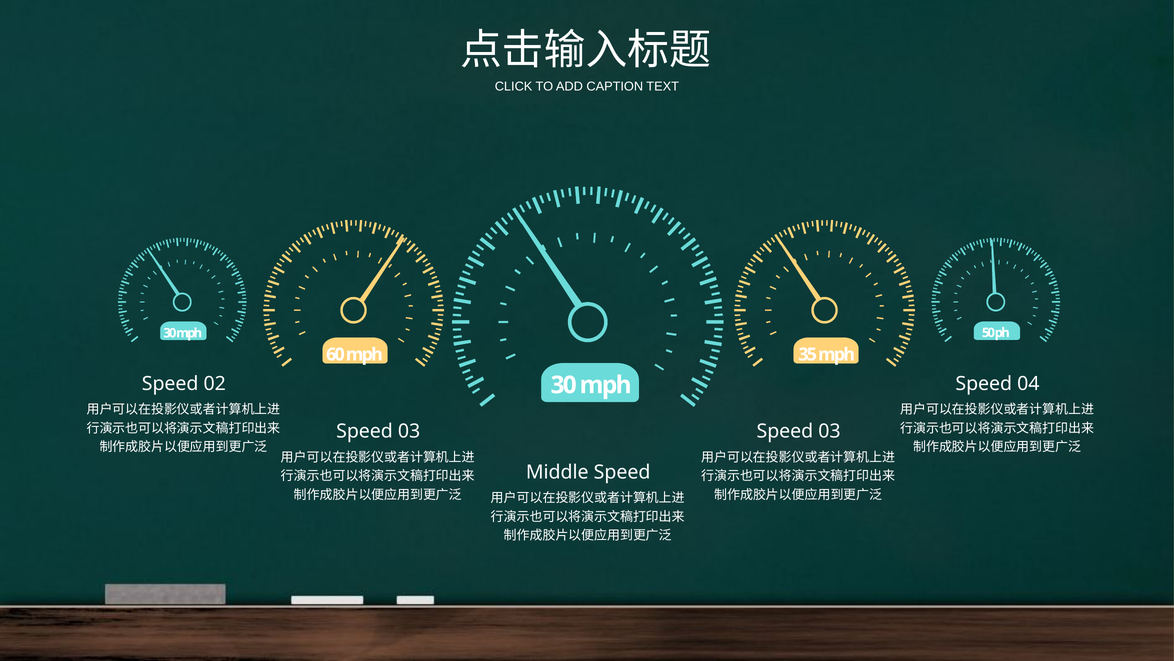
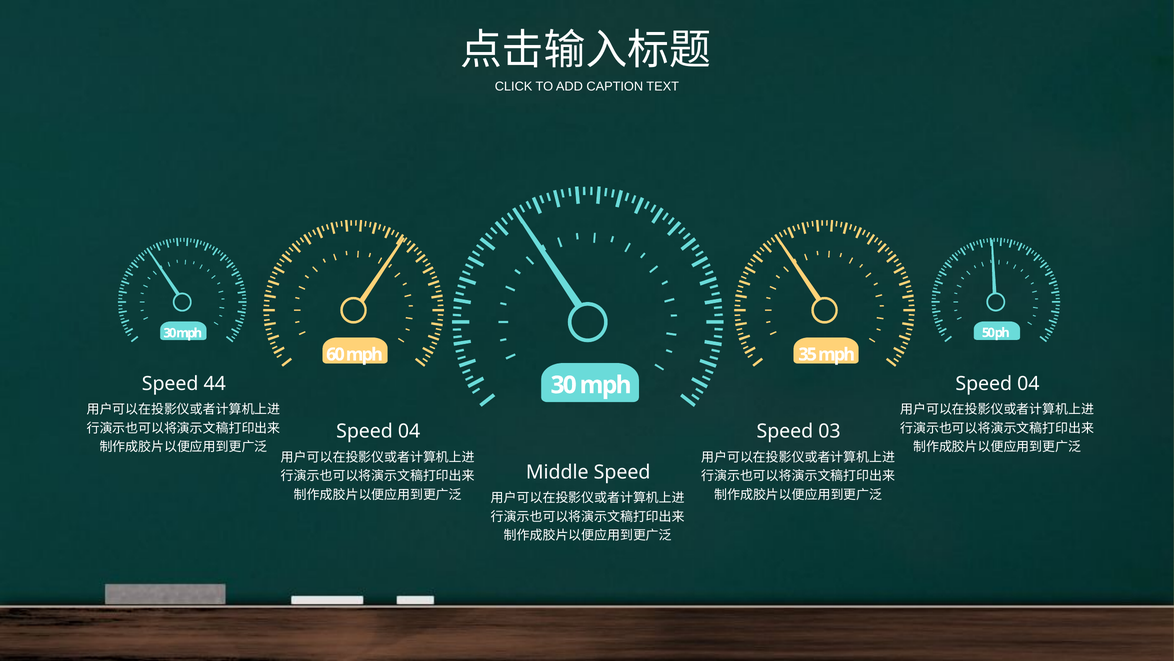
02: 02 -> 44
03 at (409, 431): 03 -> 04
